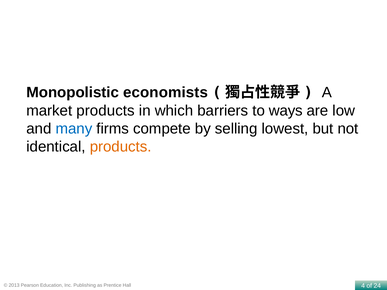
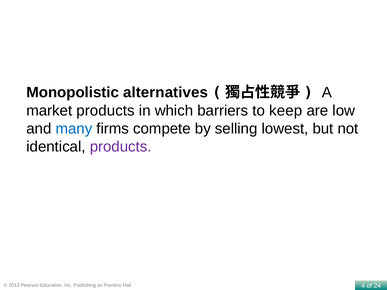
economists: economists -> alternatives
ways: ways -> keep
products at (121, 147) colour: orange -> purple
